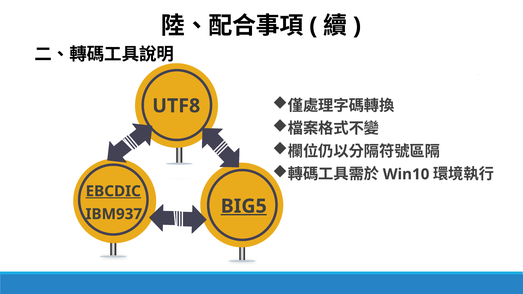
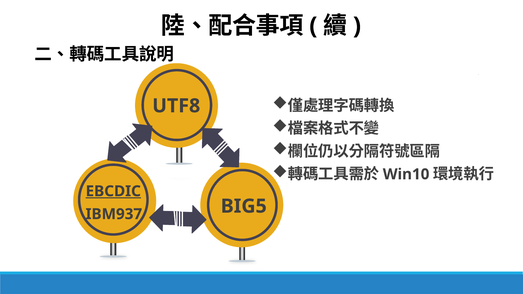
BIG5 underline: present -> none
